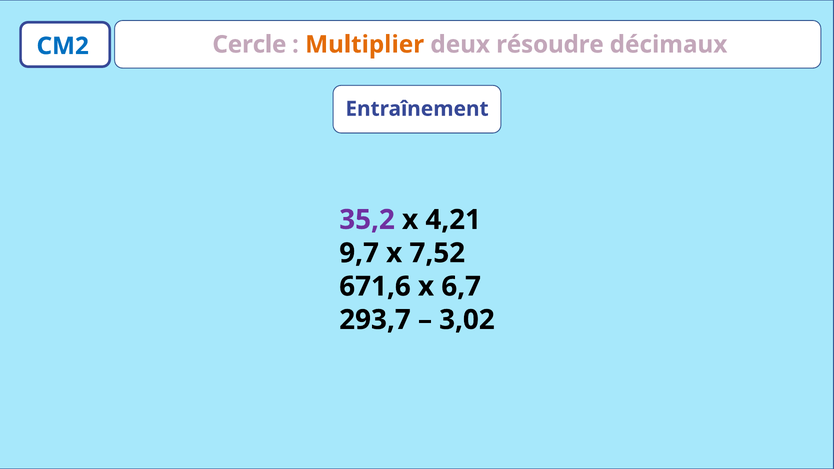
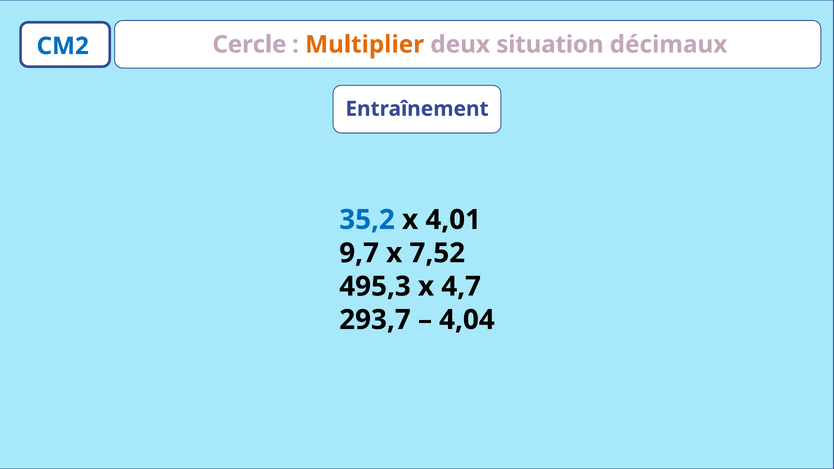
résoudre: résoudre -> situation
35,2 colour: purple -> blue
4,21: 4,21 -> 4,01
671,6: 671,6 -> 495,3
6,7: 6,7 -> 4,7
3,02: 3,02 -> 4,04
